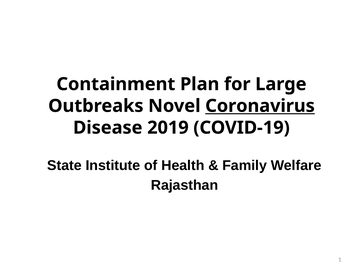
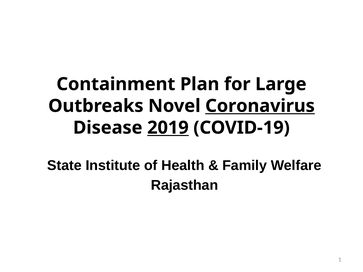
2019 underline: none -> present
